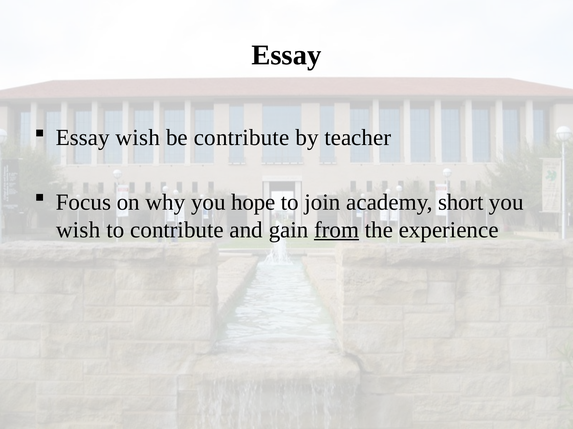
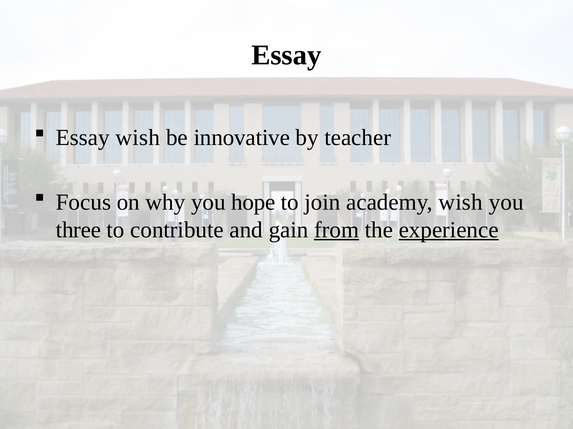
be contribute: contribute -> innovative
academy short: short -> wish
wish at (78, 230): wish -> three
experience underline: none -> present
